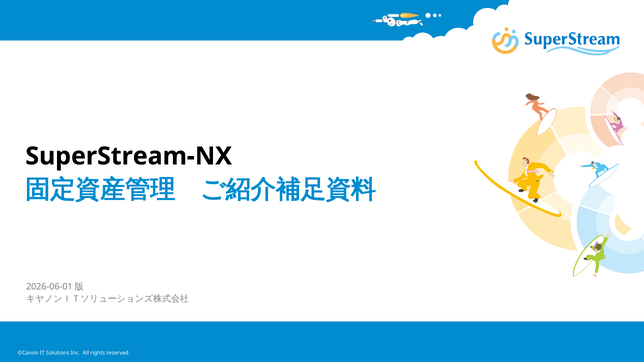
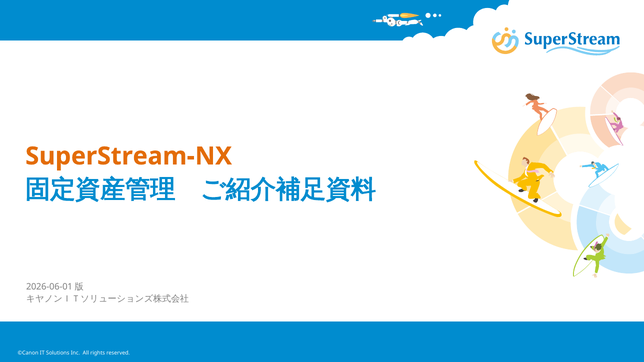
SuperStream-NX colour: black -> orange
